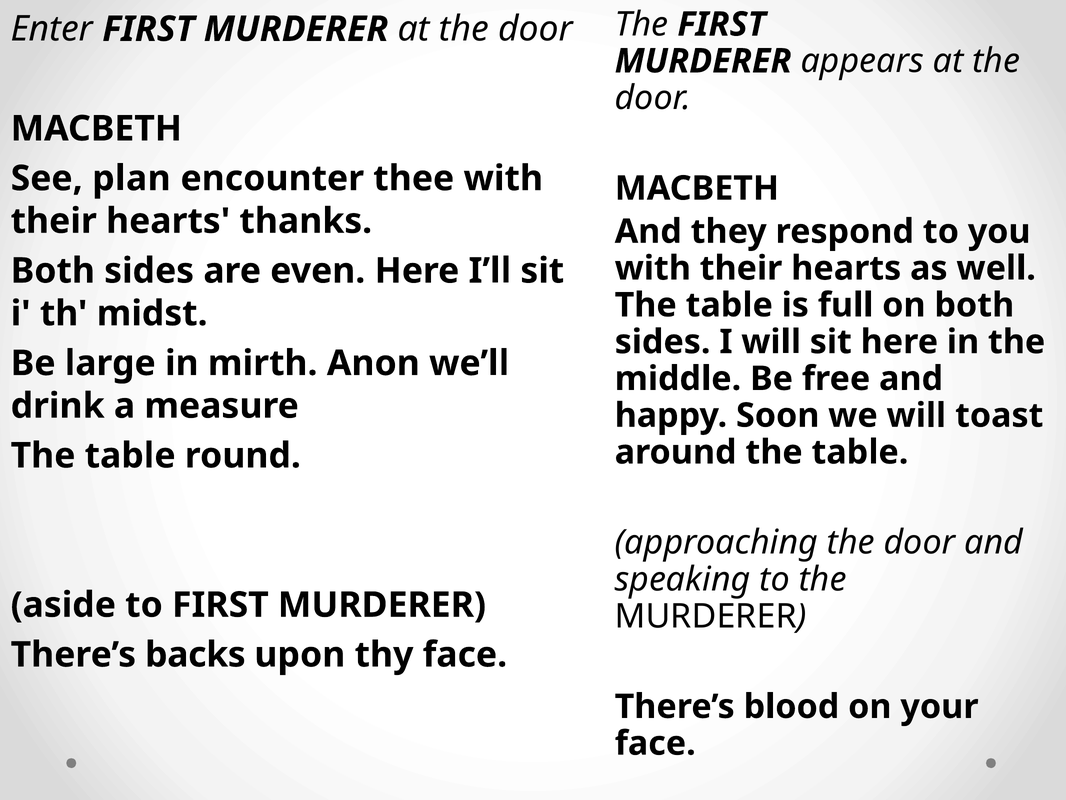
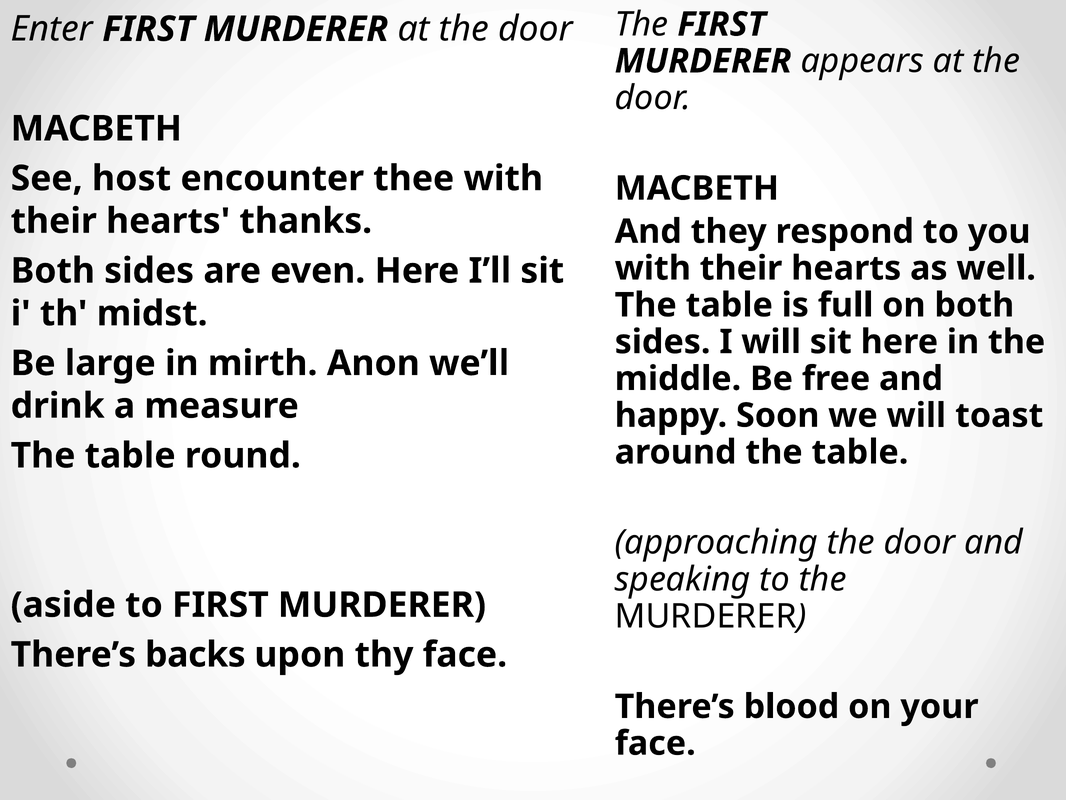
plan: plan -> host
